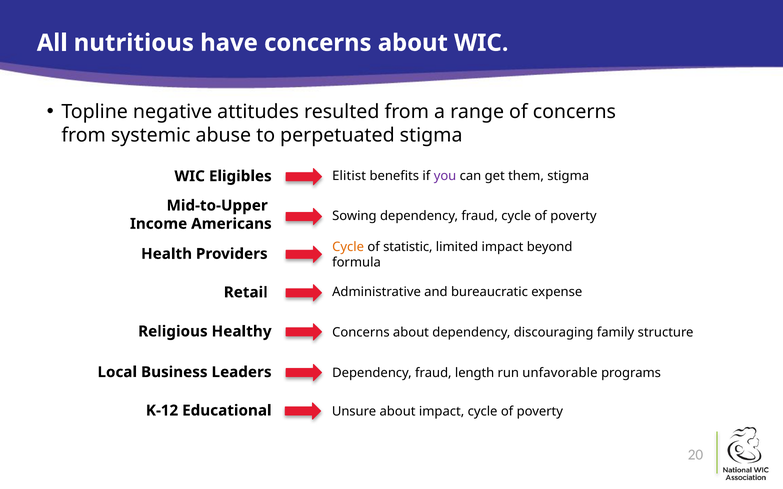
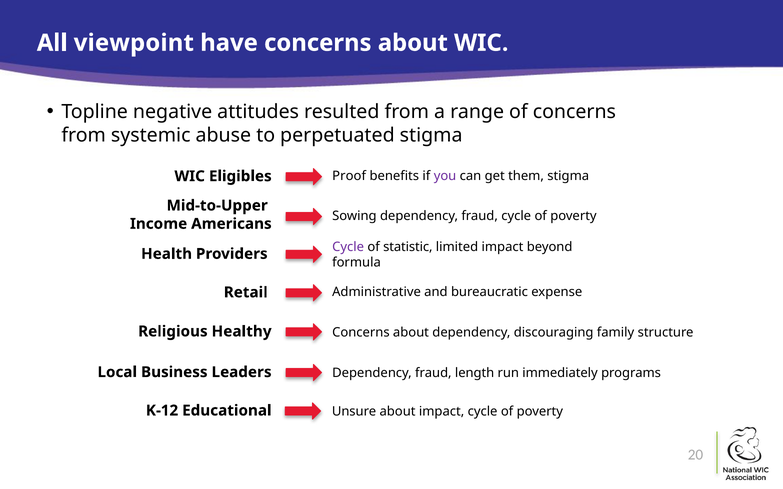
nutritious: nutritious -> viewpoint
Elitist: Elitist -> Proof
Cycle at (348, 247) colour: orange -> purple
unfavorable: unfavorable -> immediately
